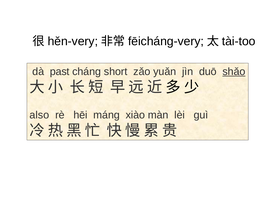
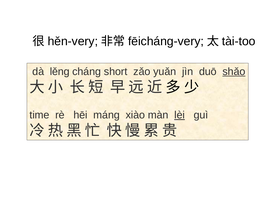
past: past -> lěng
also: also -> time
lèi underline: none -> present
